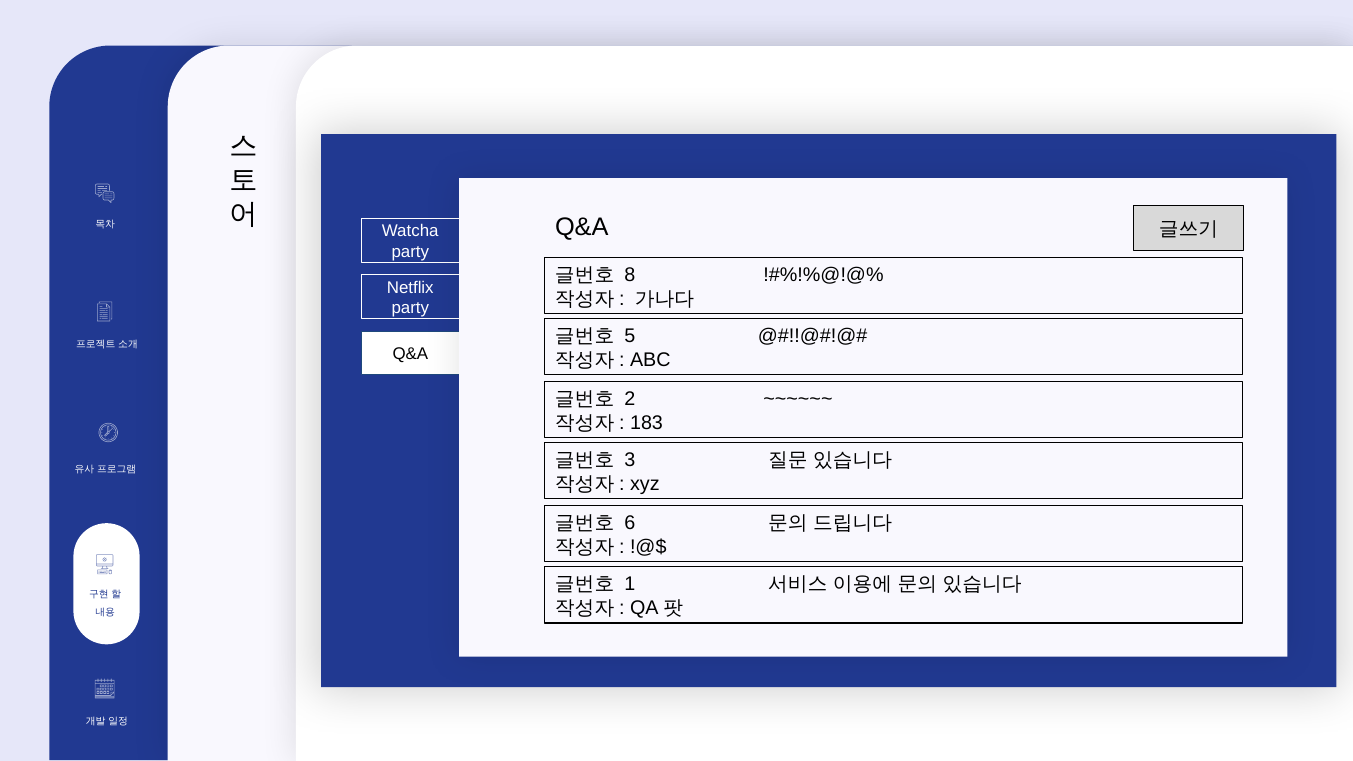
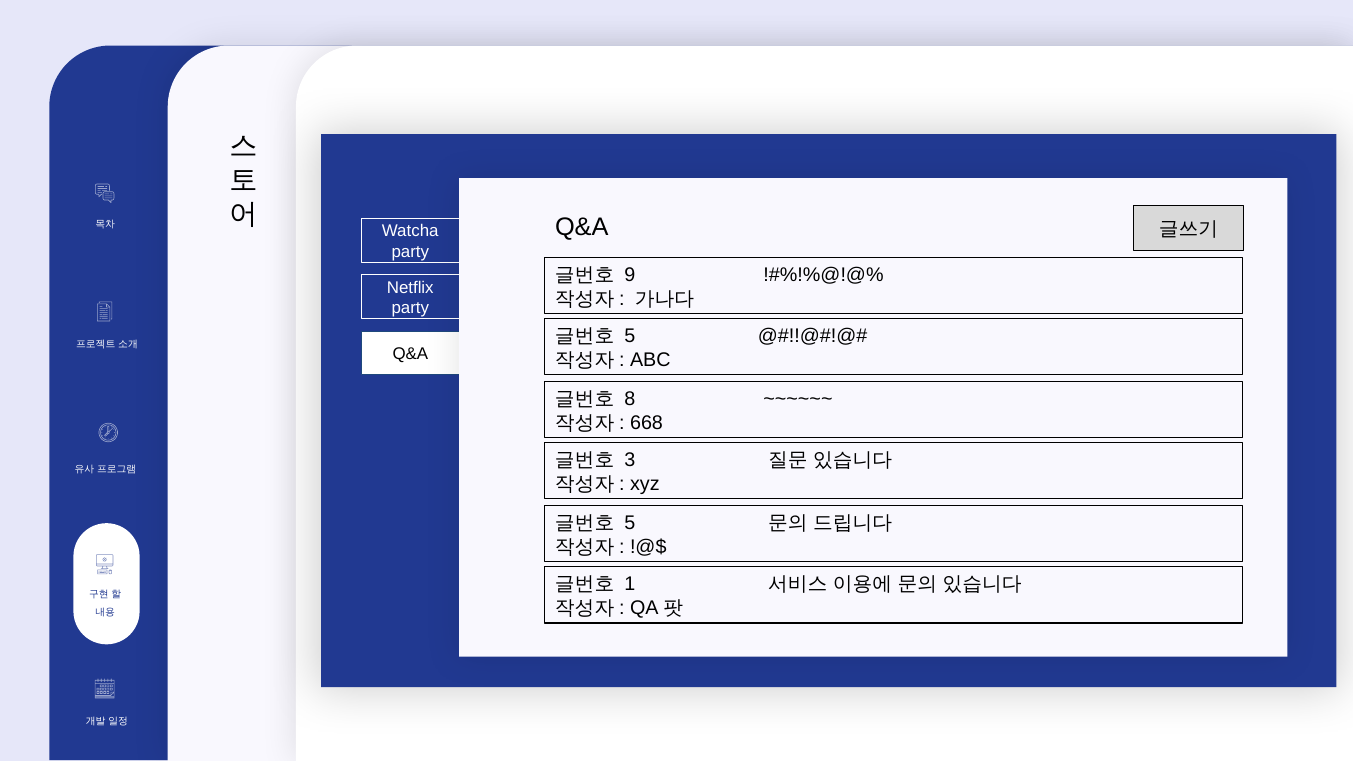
8: 8 -> 9
2: 2 -> 8
183: 183 -> 668
6 at (630, 523): 6 -> 5
